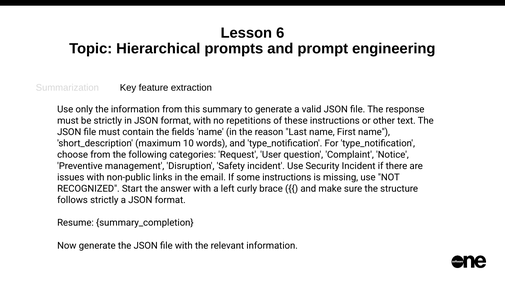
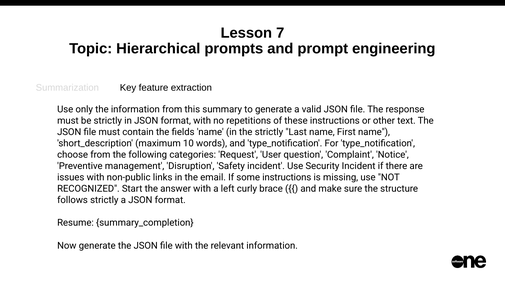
6: 6 -> 7
the reason: reason -> strictly
